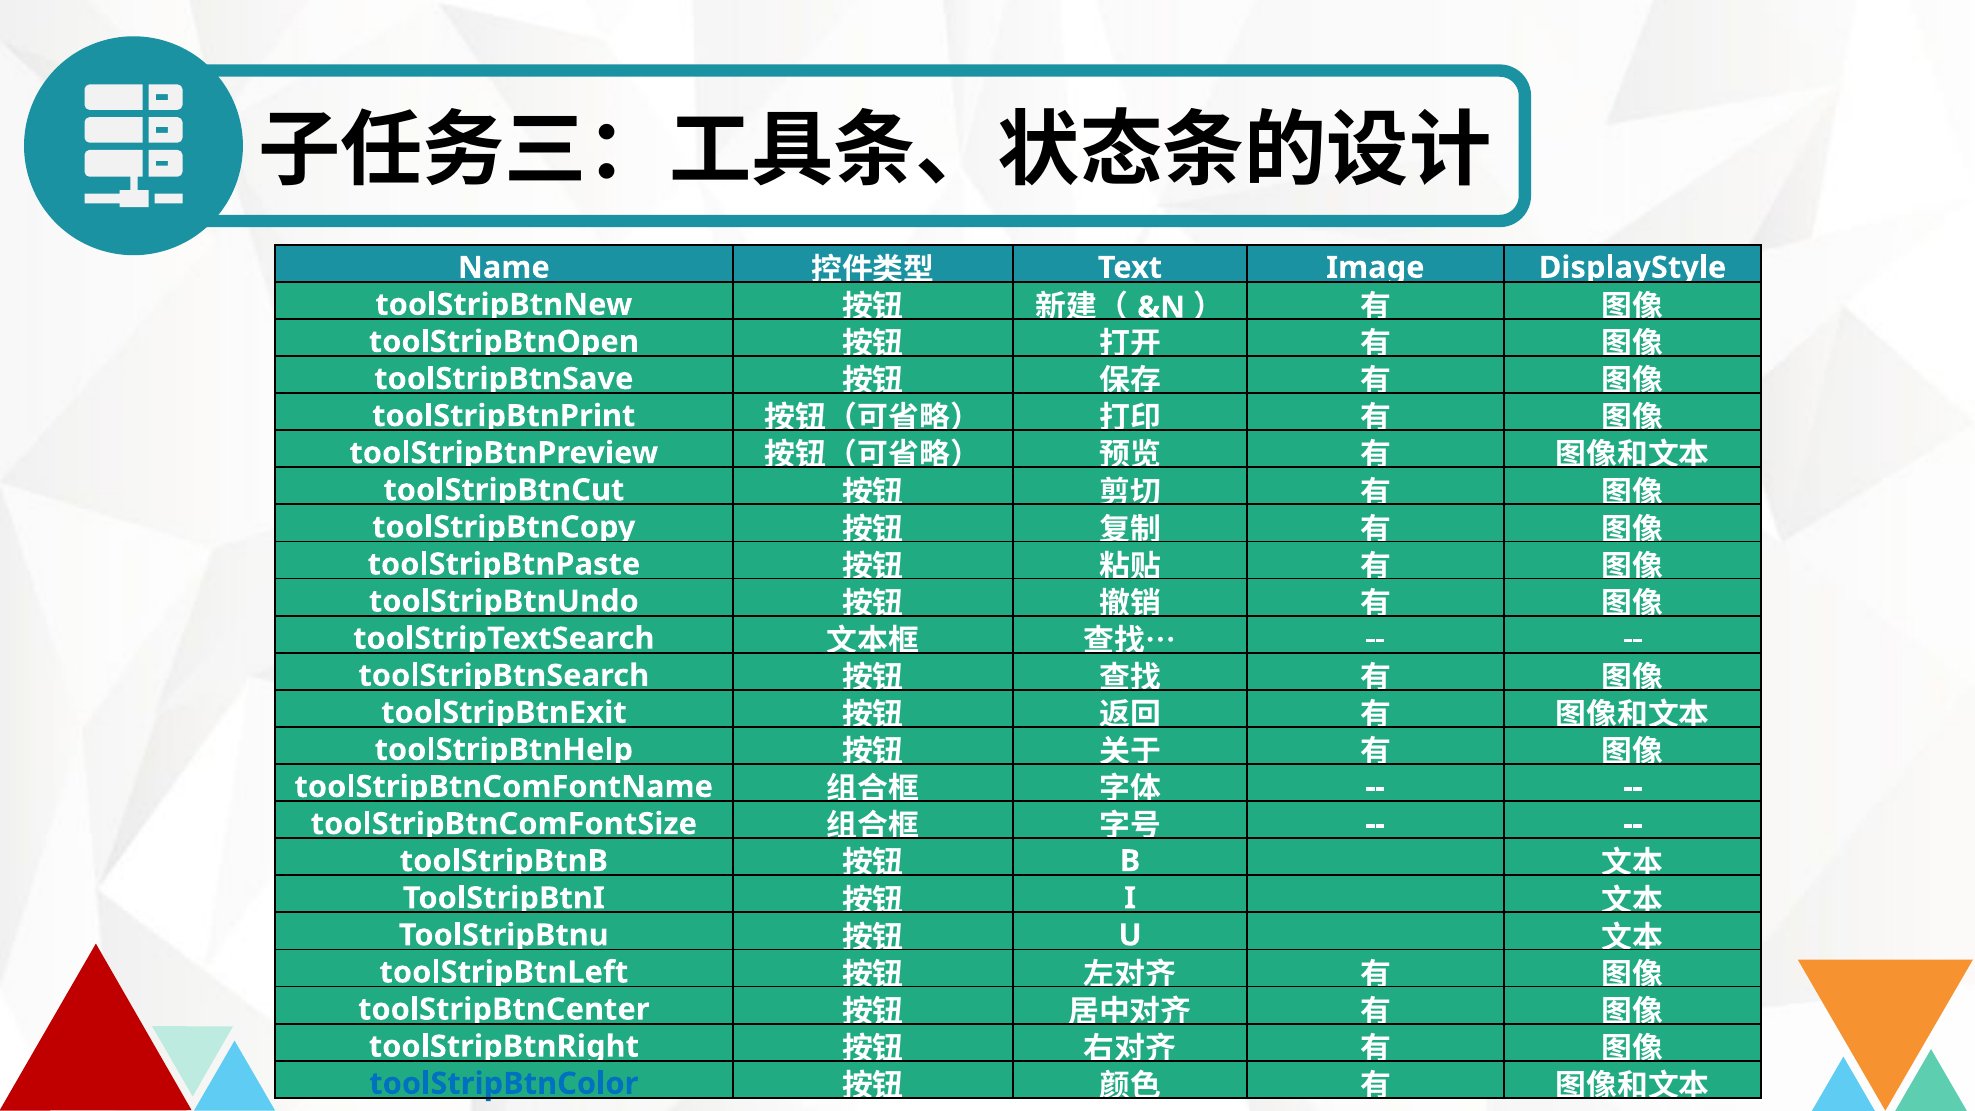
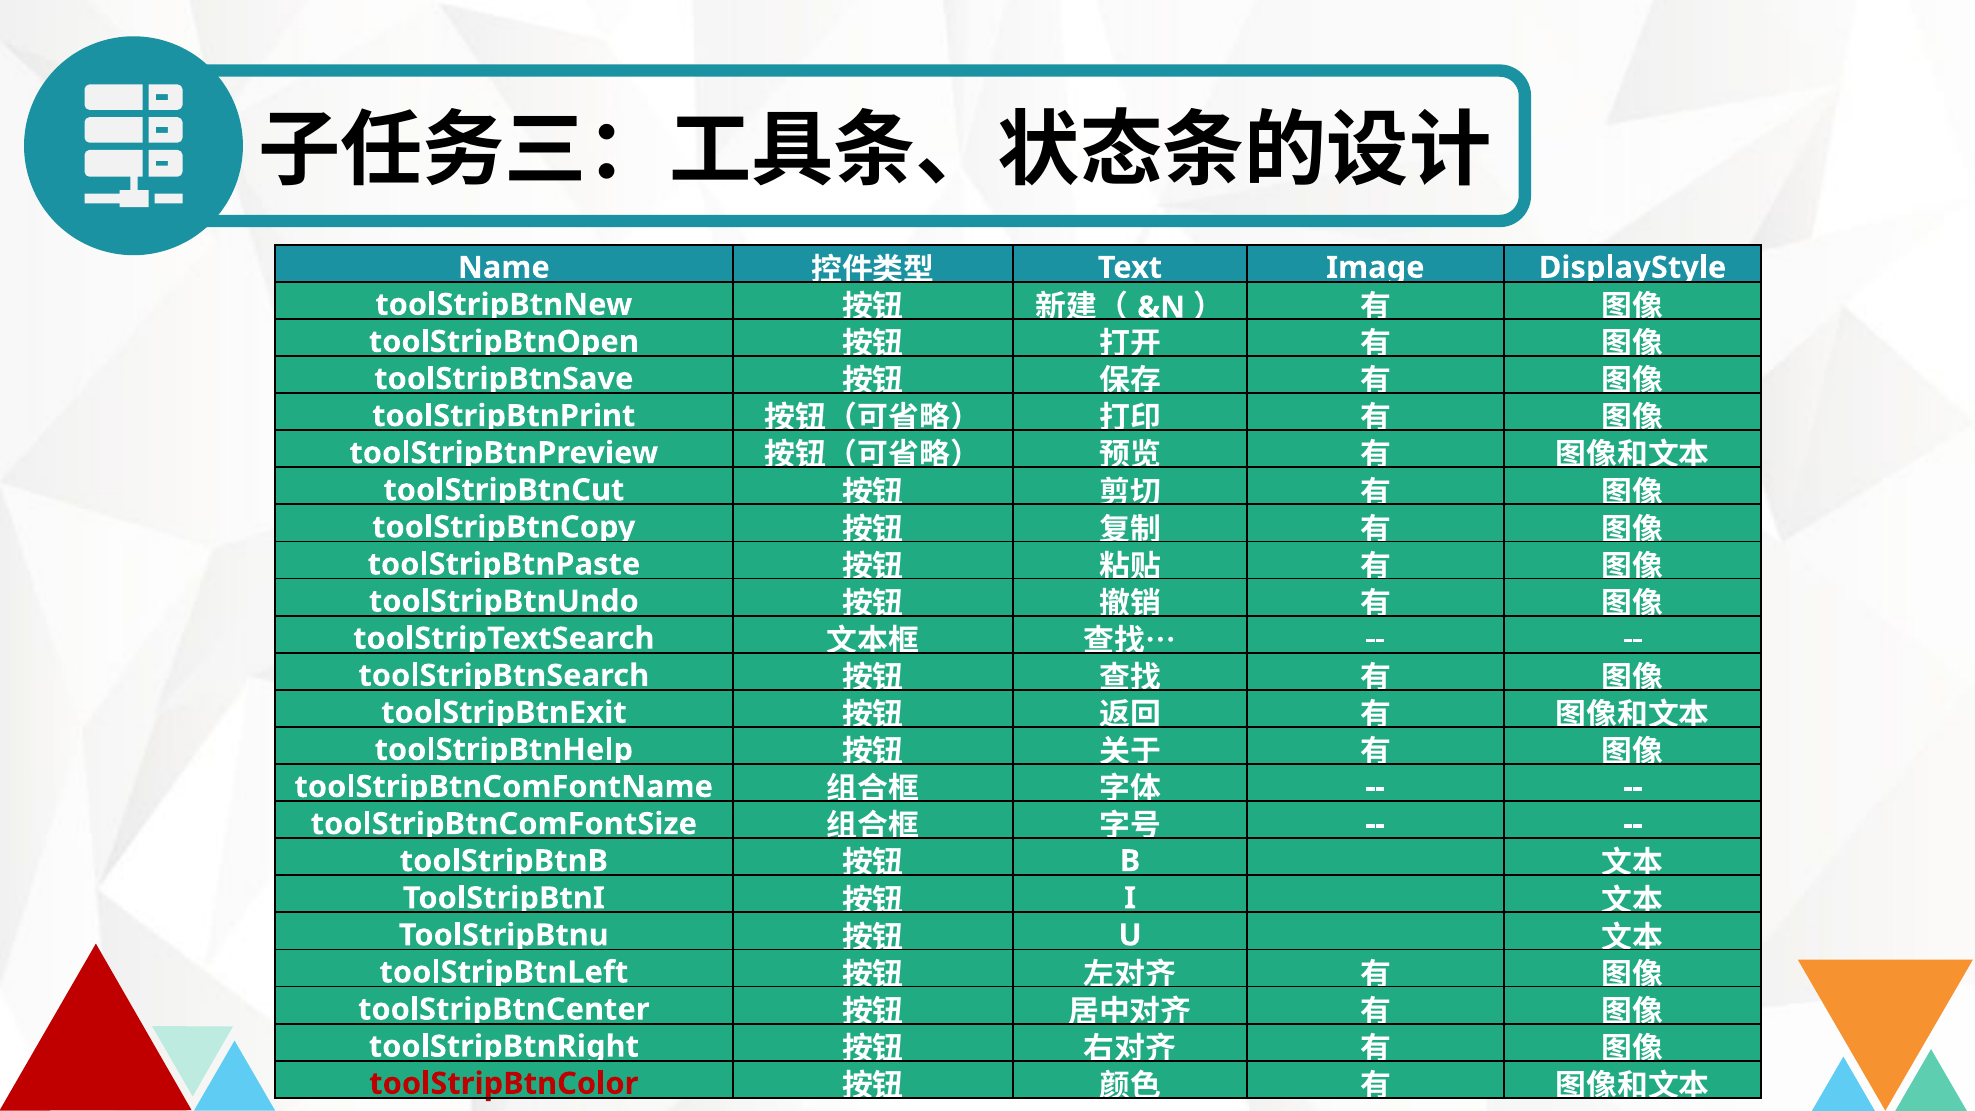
toolStripBtnColor colour: blue -> red
